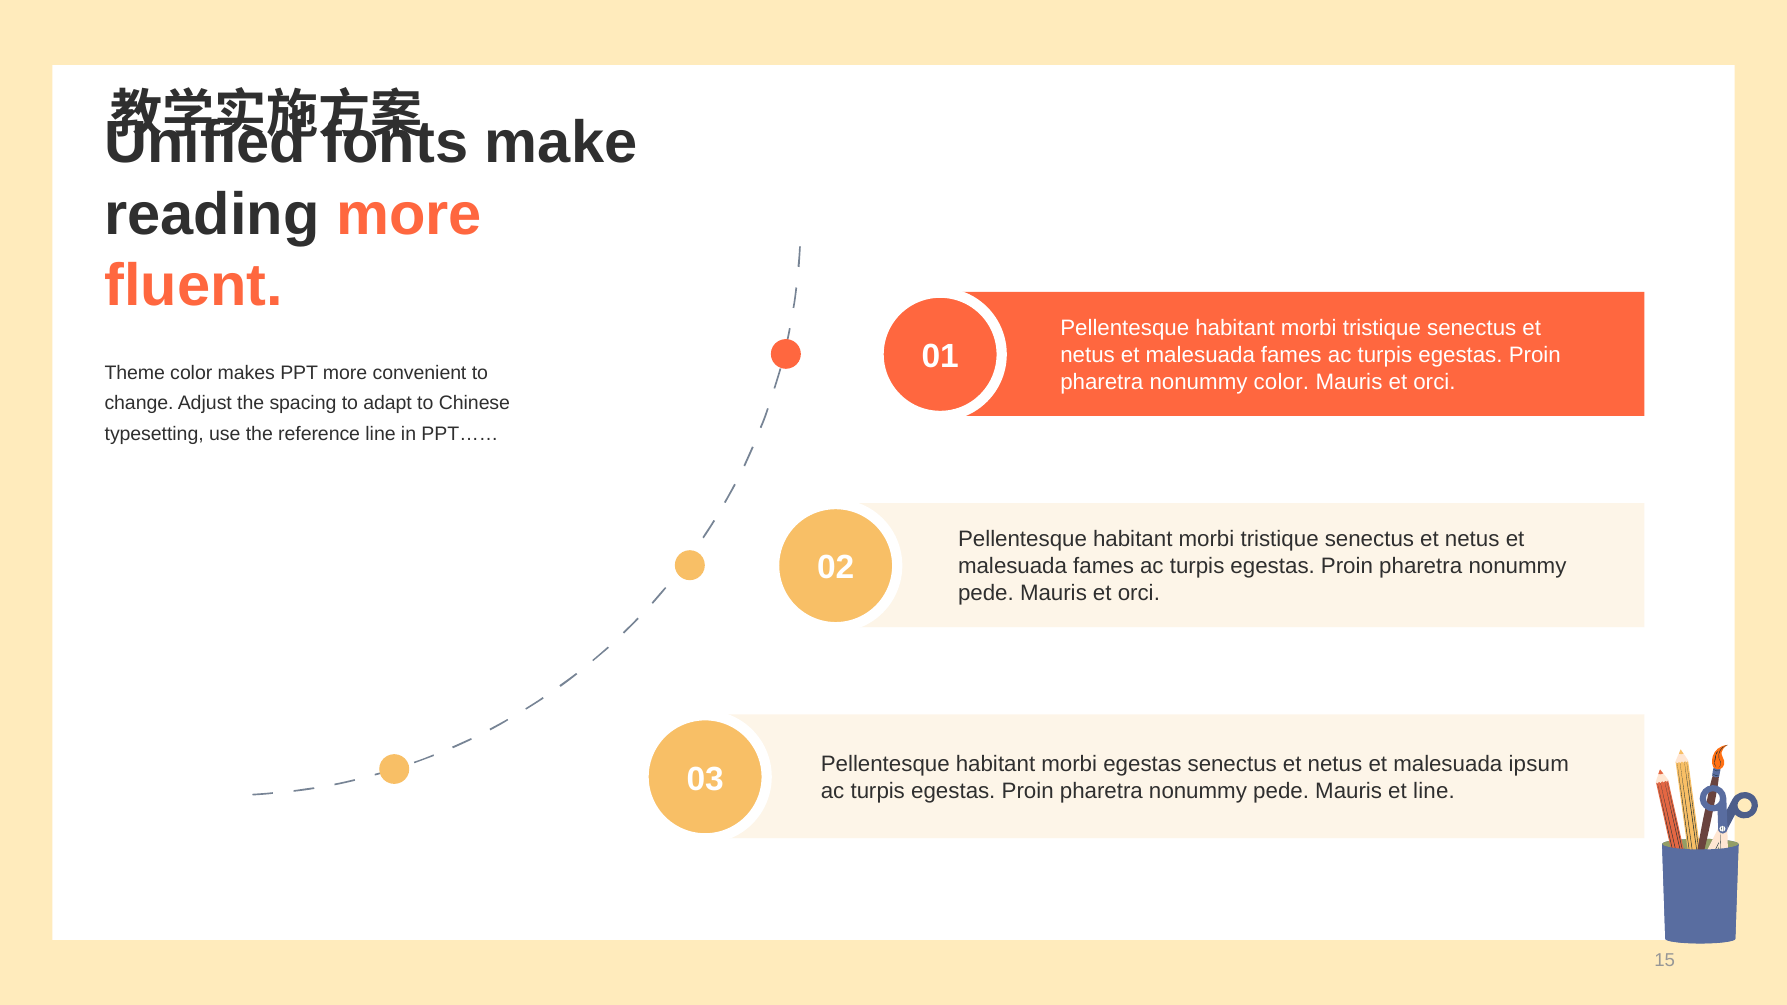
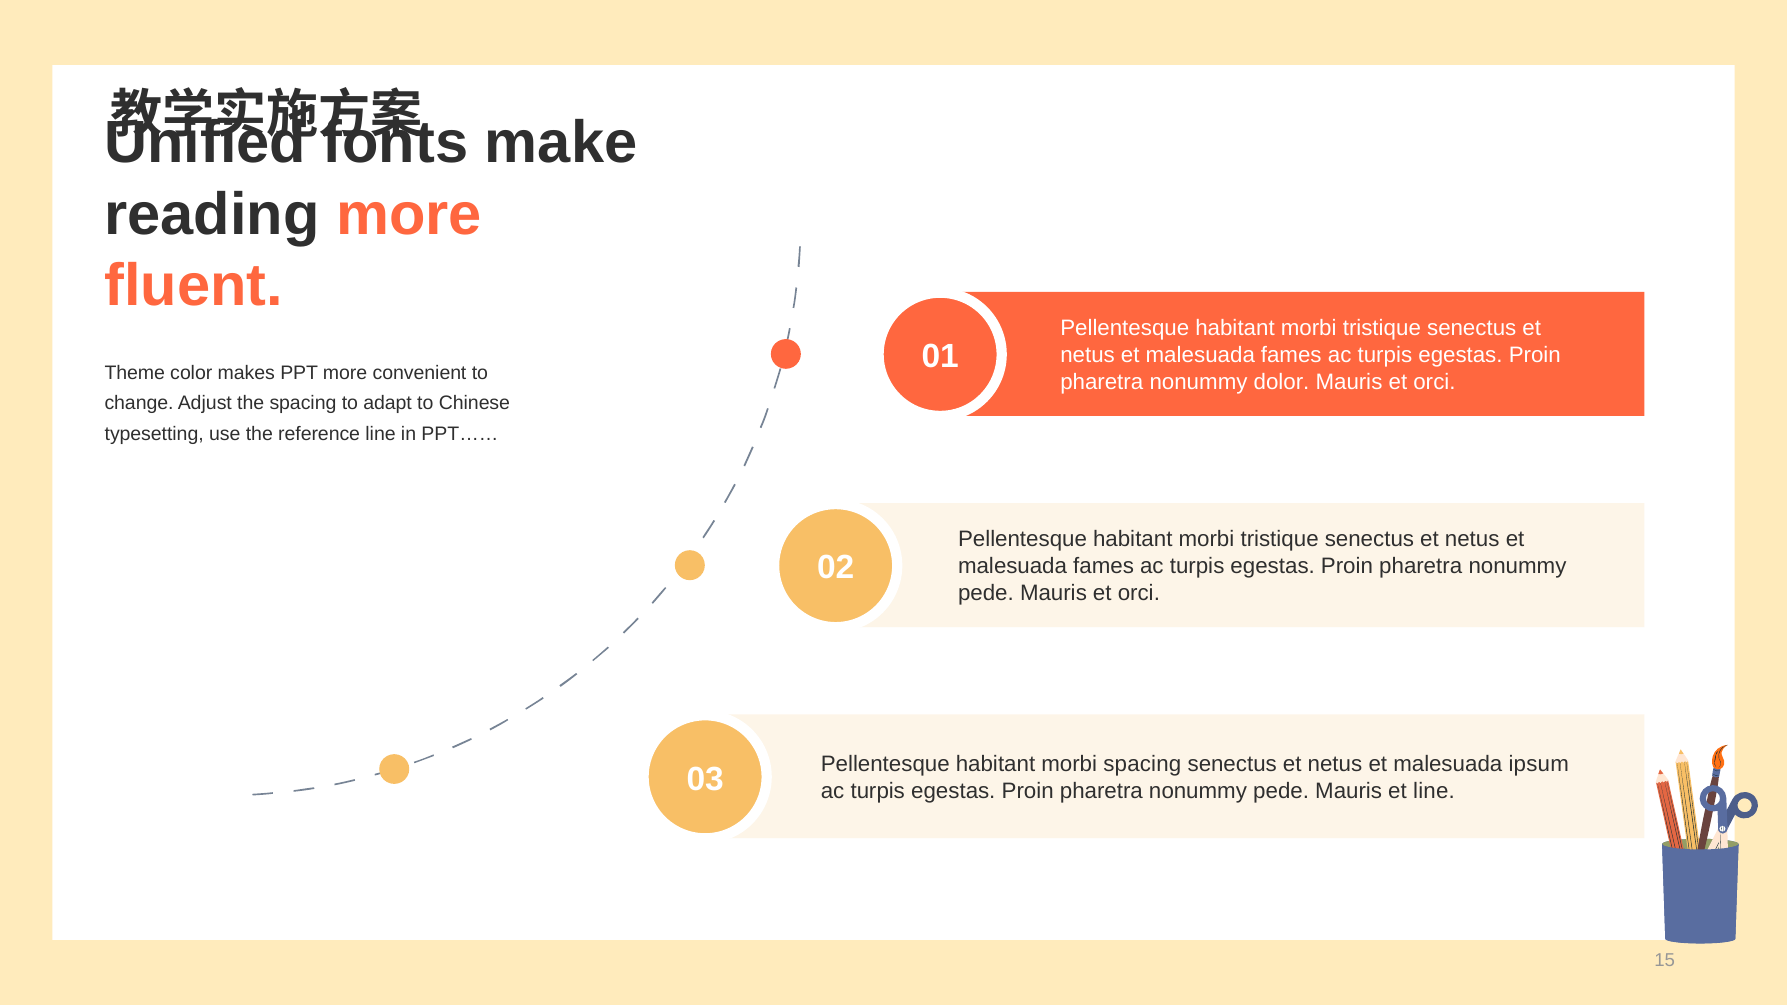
nonummy color: color -> dolor
morbi egestas: egestas -> spacing
